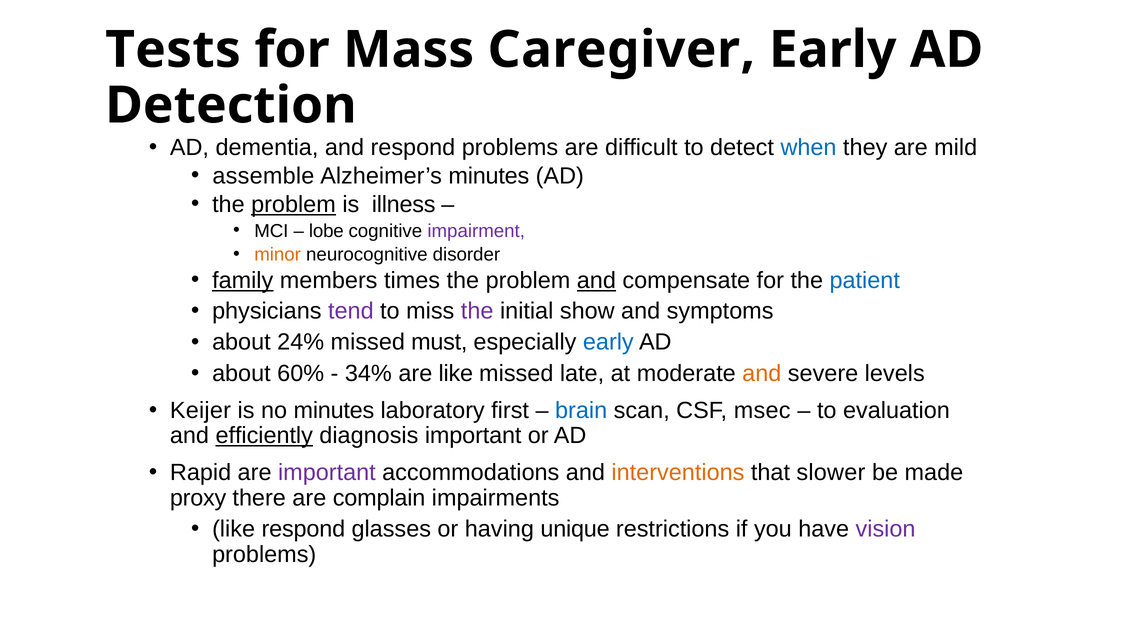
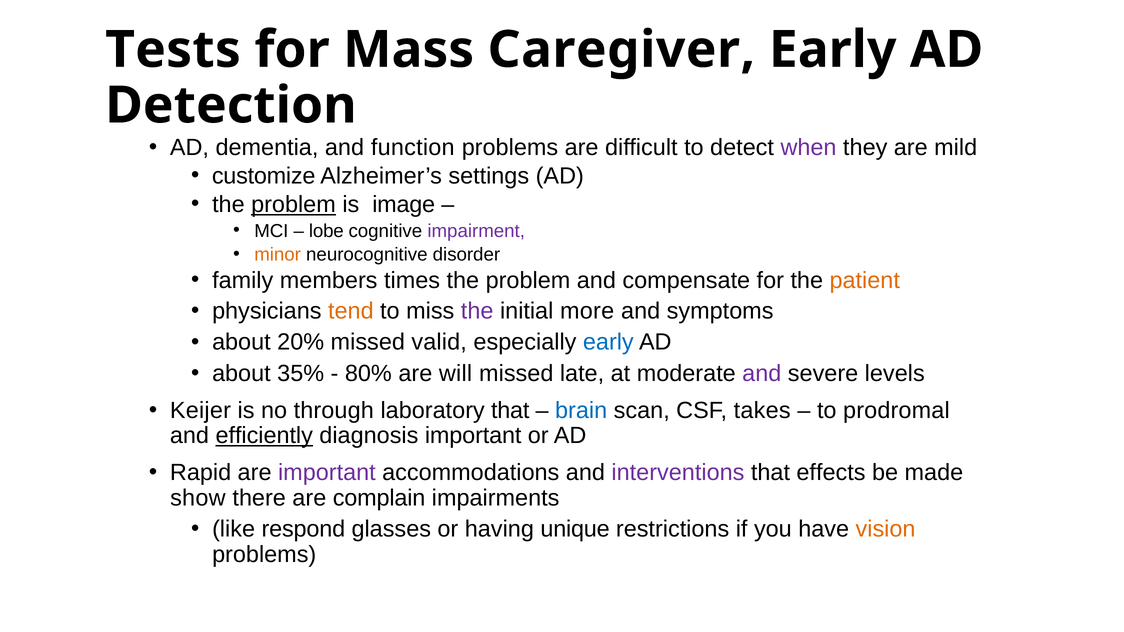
respond at (413, 147): respond -> function
when colour: blue -> purple
assemble: assemble -> customize
Alzheimer’s minutes: minutes -> settings
illness: illness -> image
family underline: present -> none
and at (596, 281) underline: present -> none
patient colour: blue -> orange
tend colour: purple -> orange
show: show -> more
24%: 24% -> 20%
must: must -> valid
60%: 60% -> 35%
34%: 34% -> 80%
are like: like -> will
and at (762, 374) colour: orange -> purple
no minutes: minutes -> through
laboratory first: first -> that
msec: msec -> takes
evaluation: evaluation -> prodromal
interventions colour: orange -> purple
slower: slower -> effects
proxy: proxy -> show
vision colour: purple -> orange
